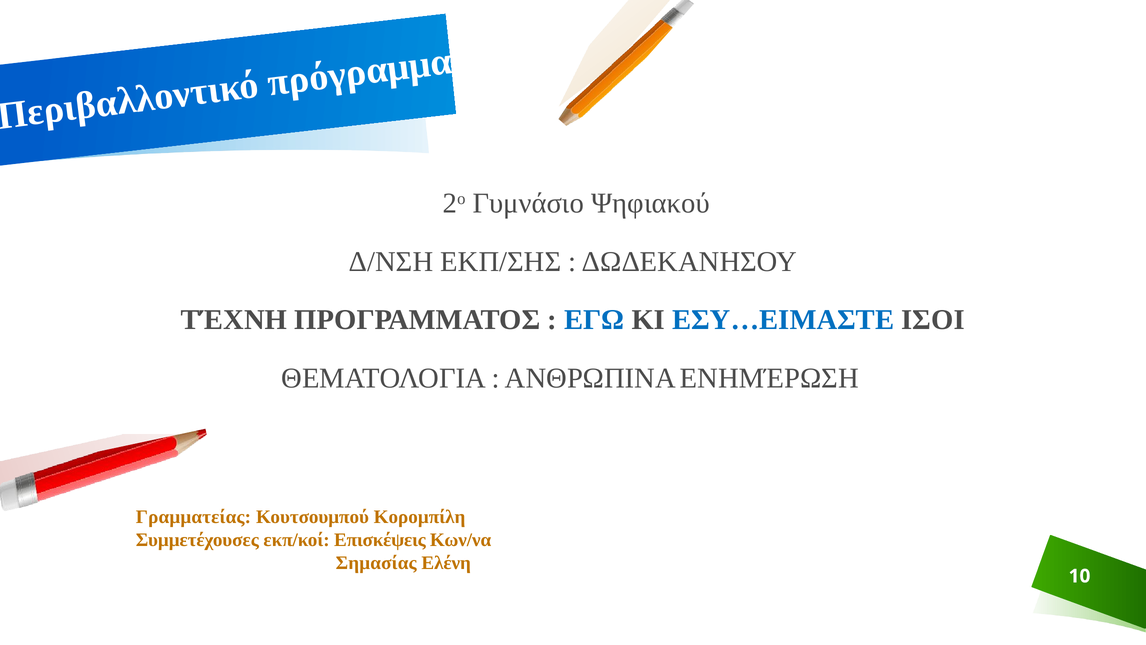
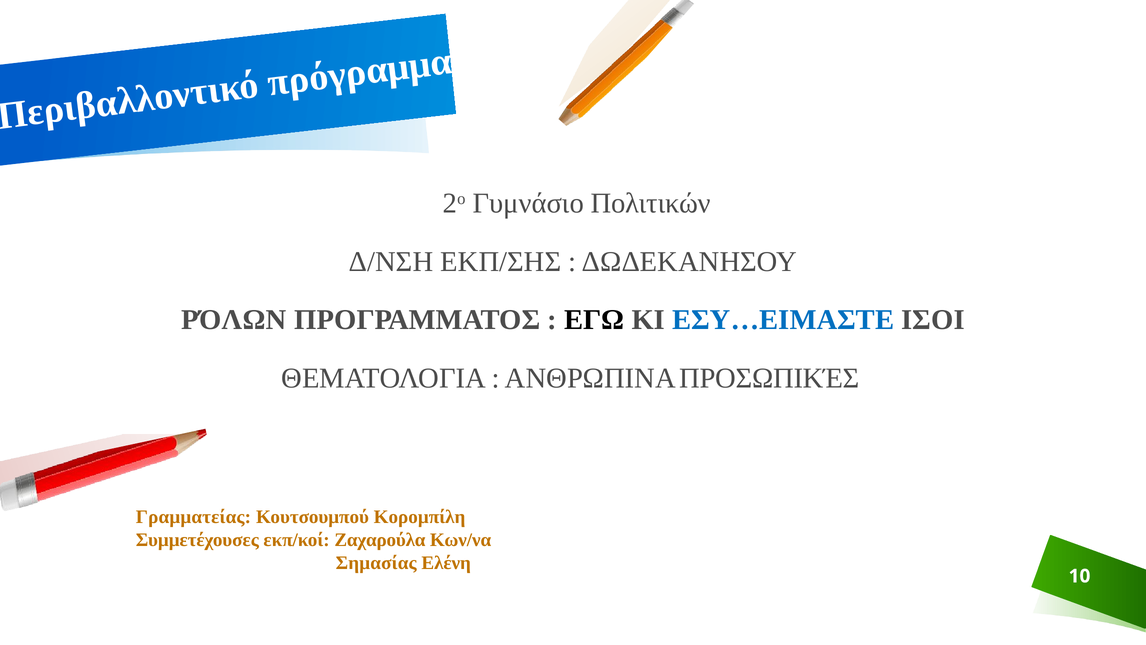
Ψηφιακού: Ψηφιακού -> Πολιτικών
ΤΈΧΝΗ: ΤΈΧΝΗ -> ΡΌΛΩΝ
ΕΓΩ colour: blue -> black
ΕΝΗΜΈΡΩΣΗ: ΕΝΗΜΈΡΩΣΗ -> ΠΡΟΣΩΠΙΚΈΣ
Επισκέψεις: Επισκέψεις -> Ζαχαρούλα
